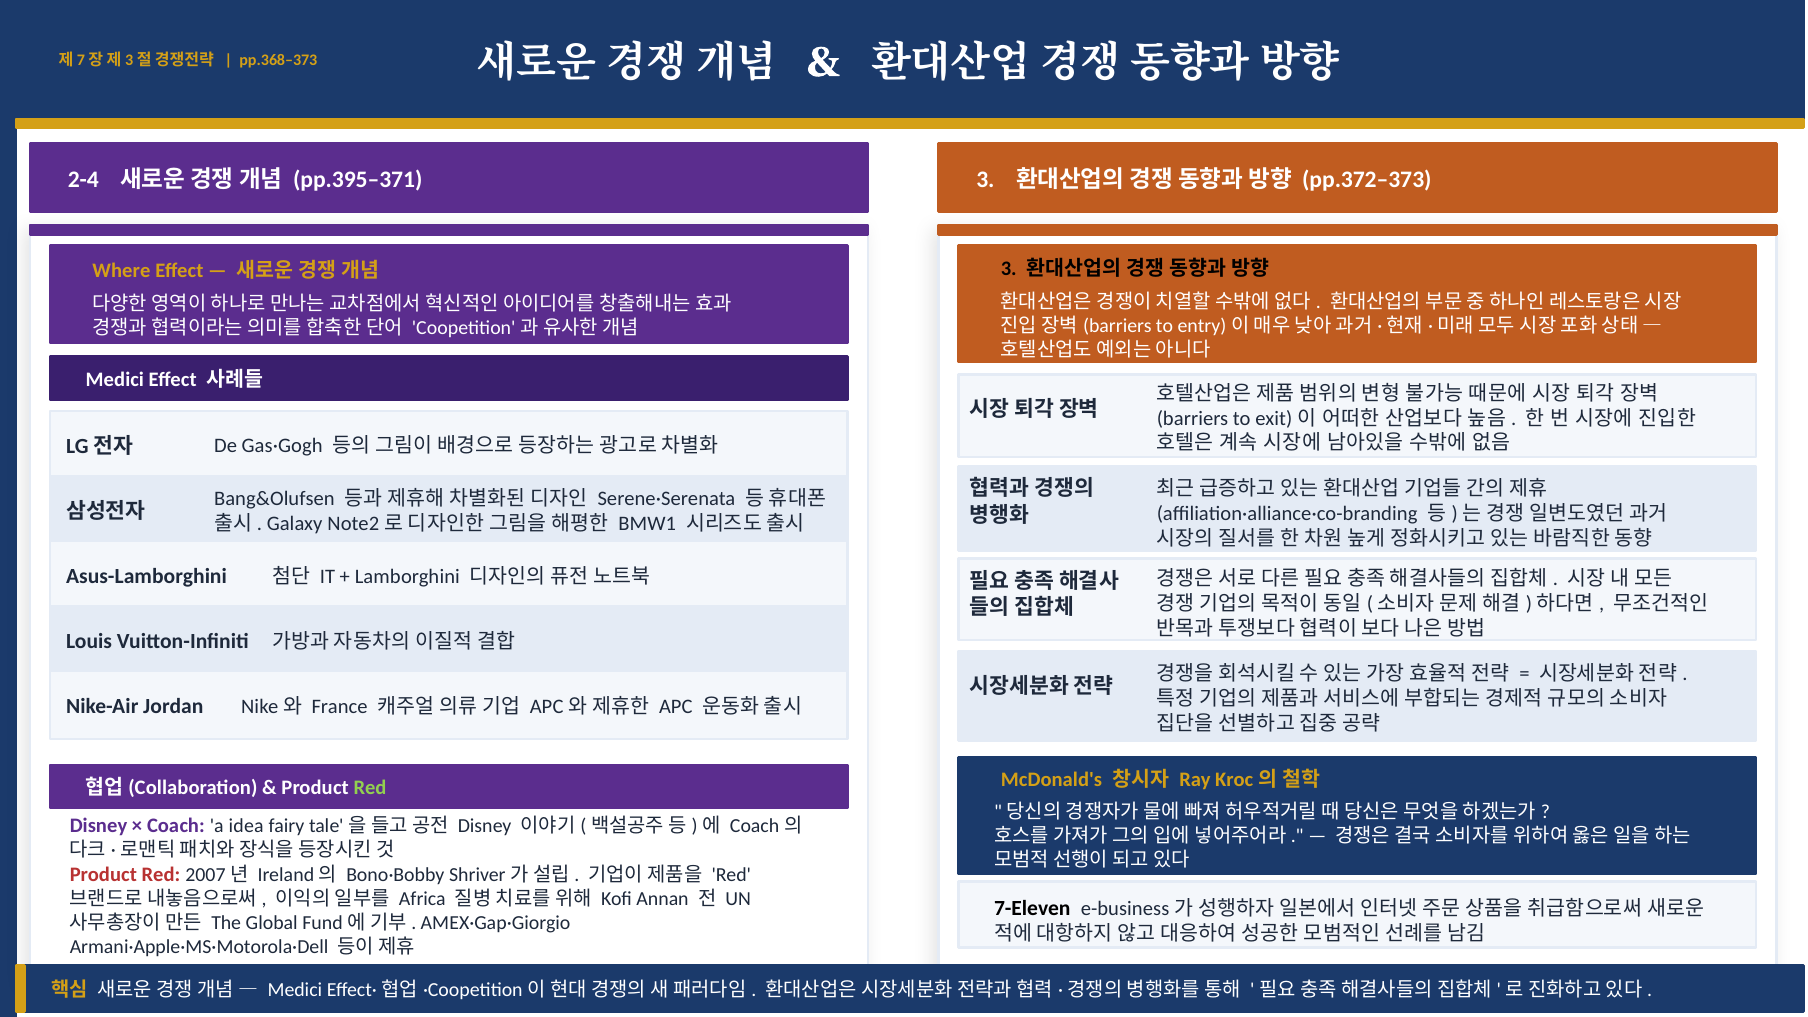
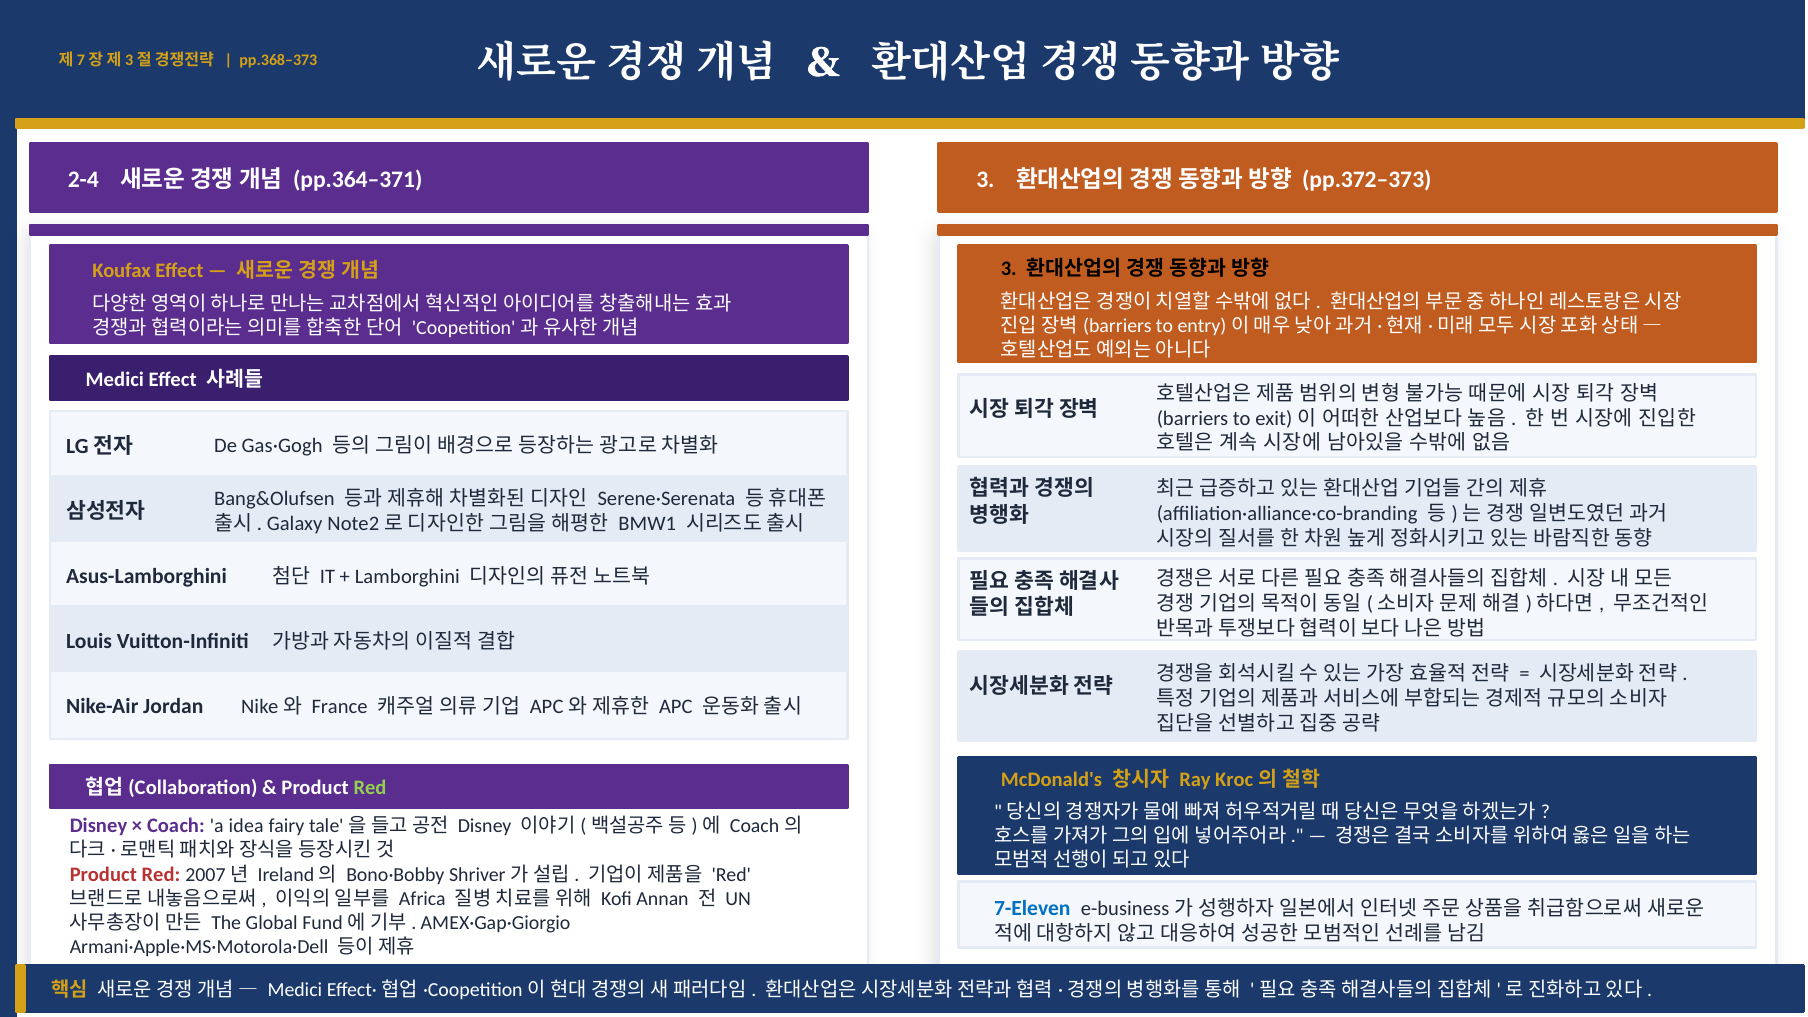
pp.395–371: pp.395–371 -> pp.364–371
Where: Where -> Koufax
7-Eleven colour: black -> blue
